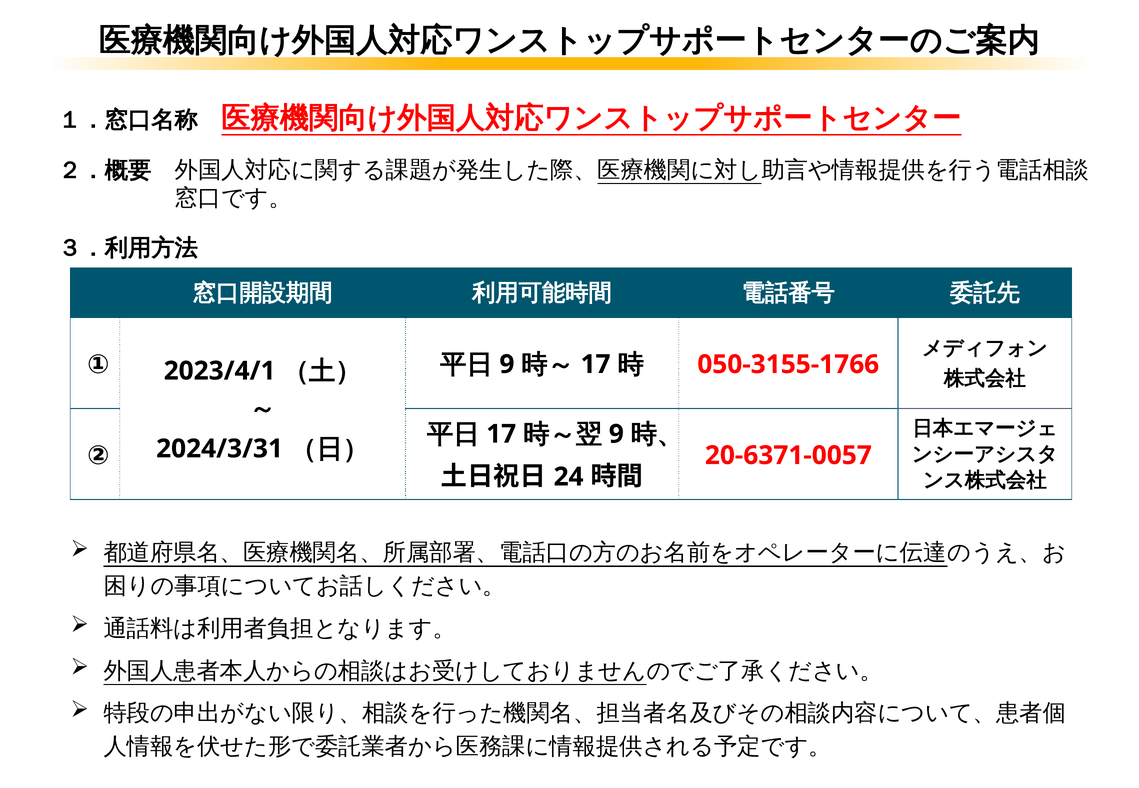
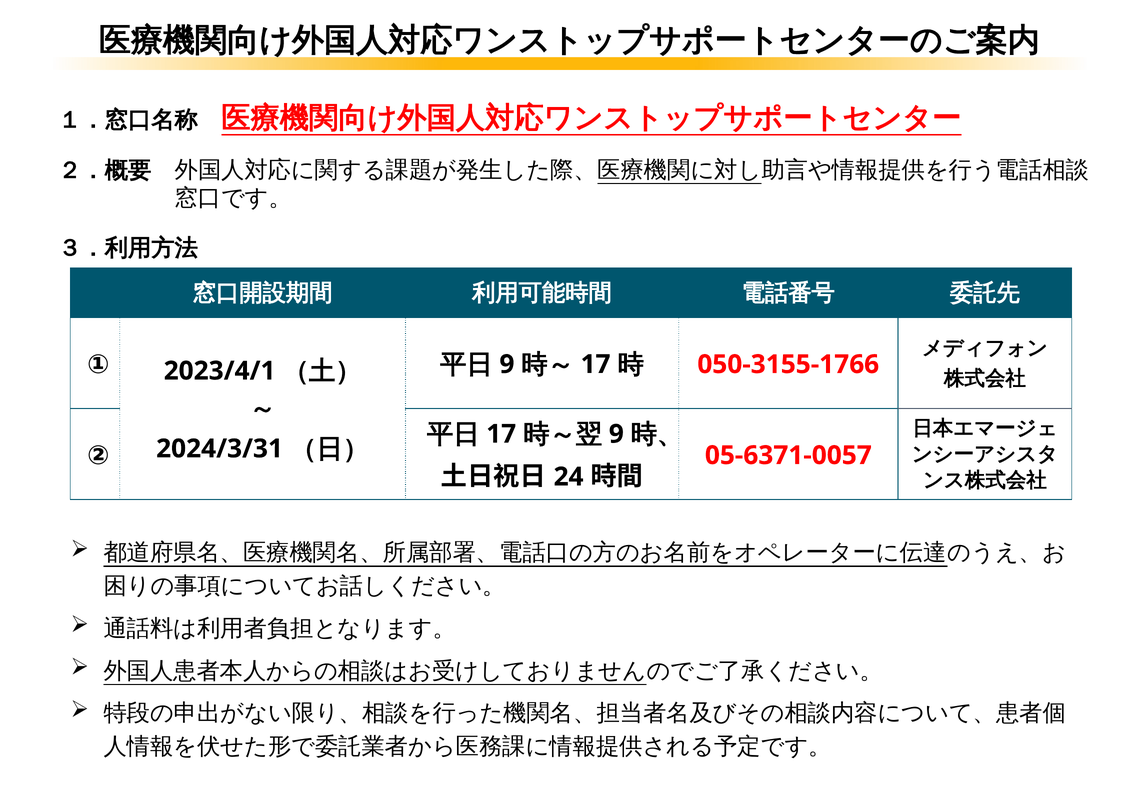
20-6371-0057: 20-6371-0057 -> 05-6371-0057
